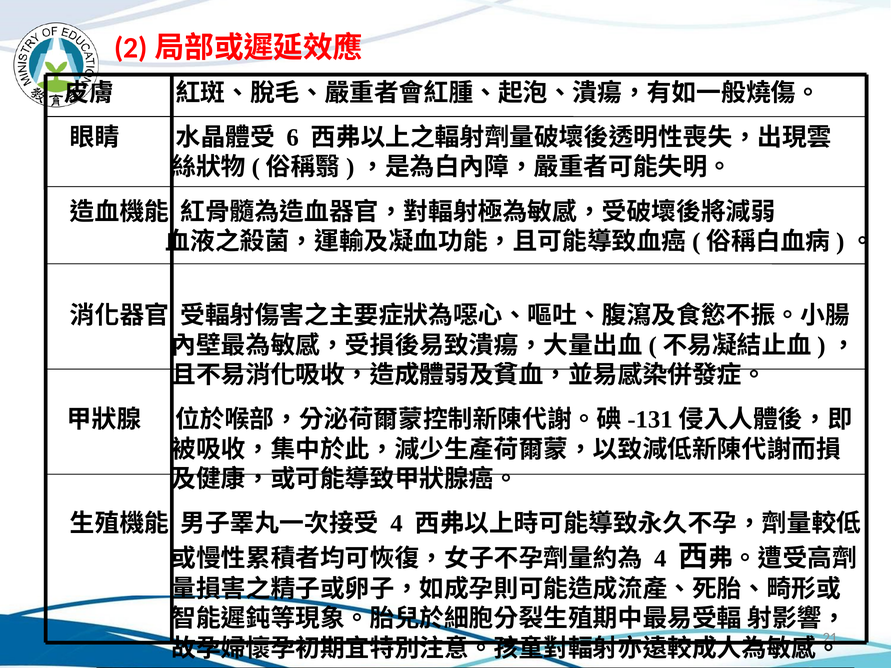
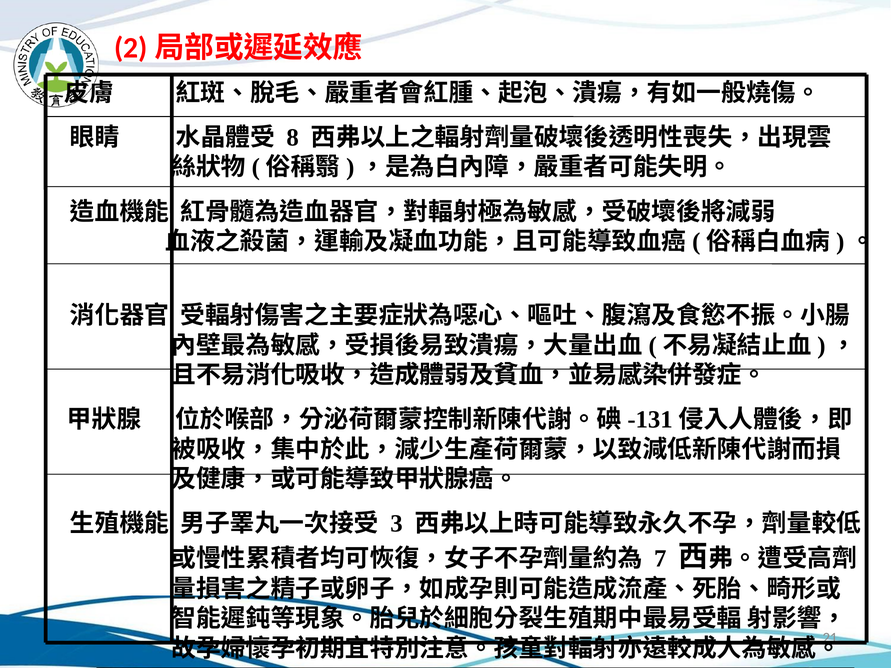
6: 6 -> 8
4 at (396, 524): 4 -> 3
4 at (660, 559): 4 -> 7
